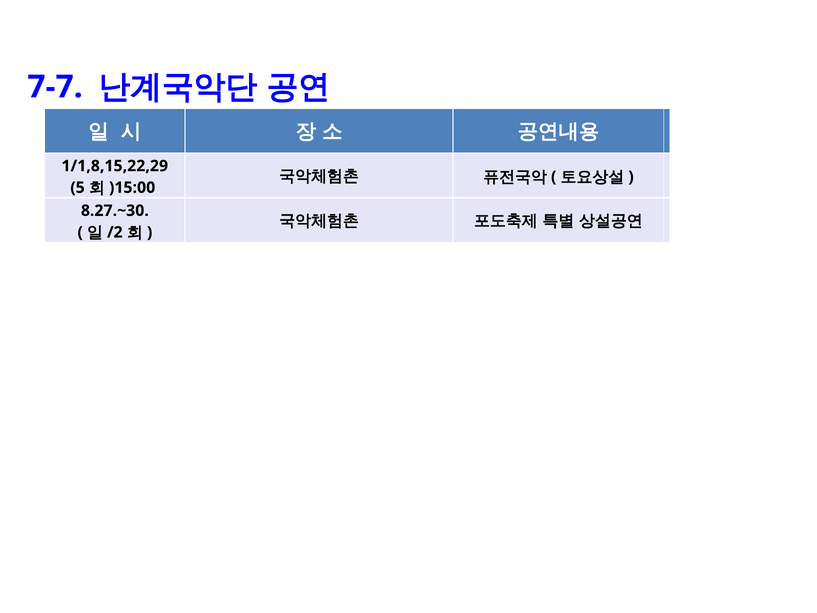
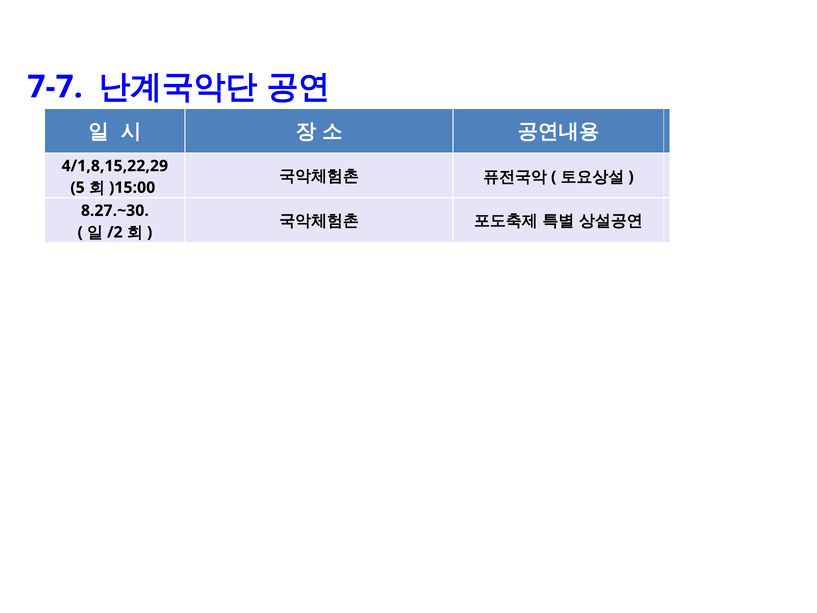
1/1,8,15,22,29: 1/1,8,15,22,29 -> 4/1,8,15,22,29
